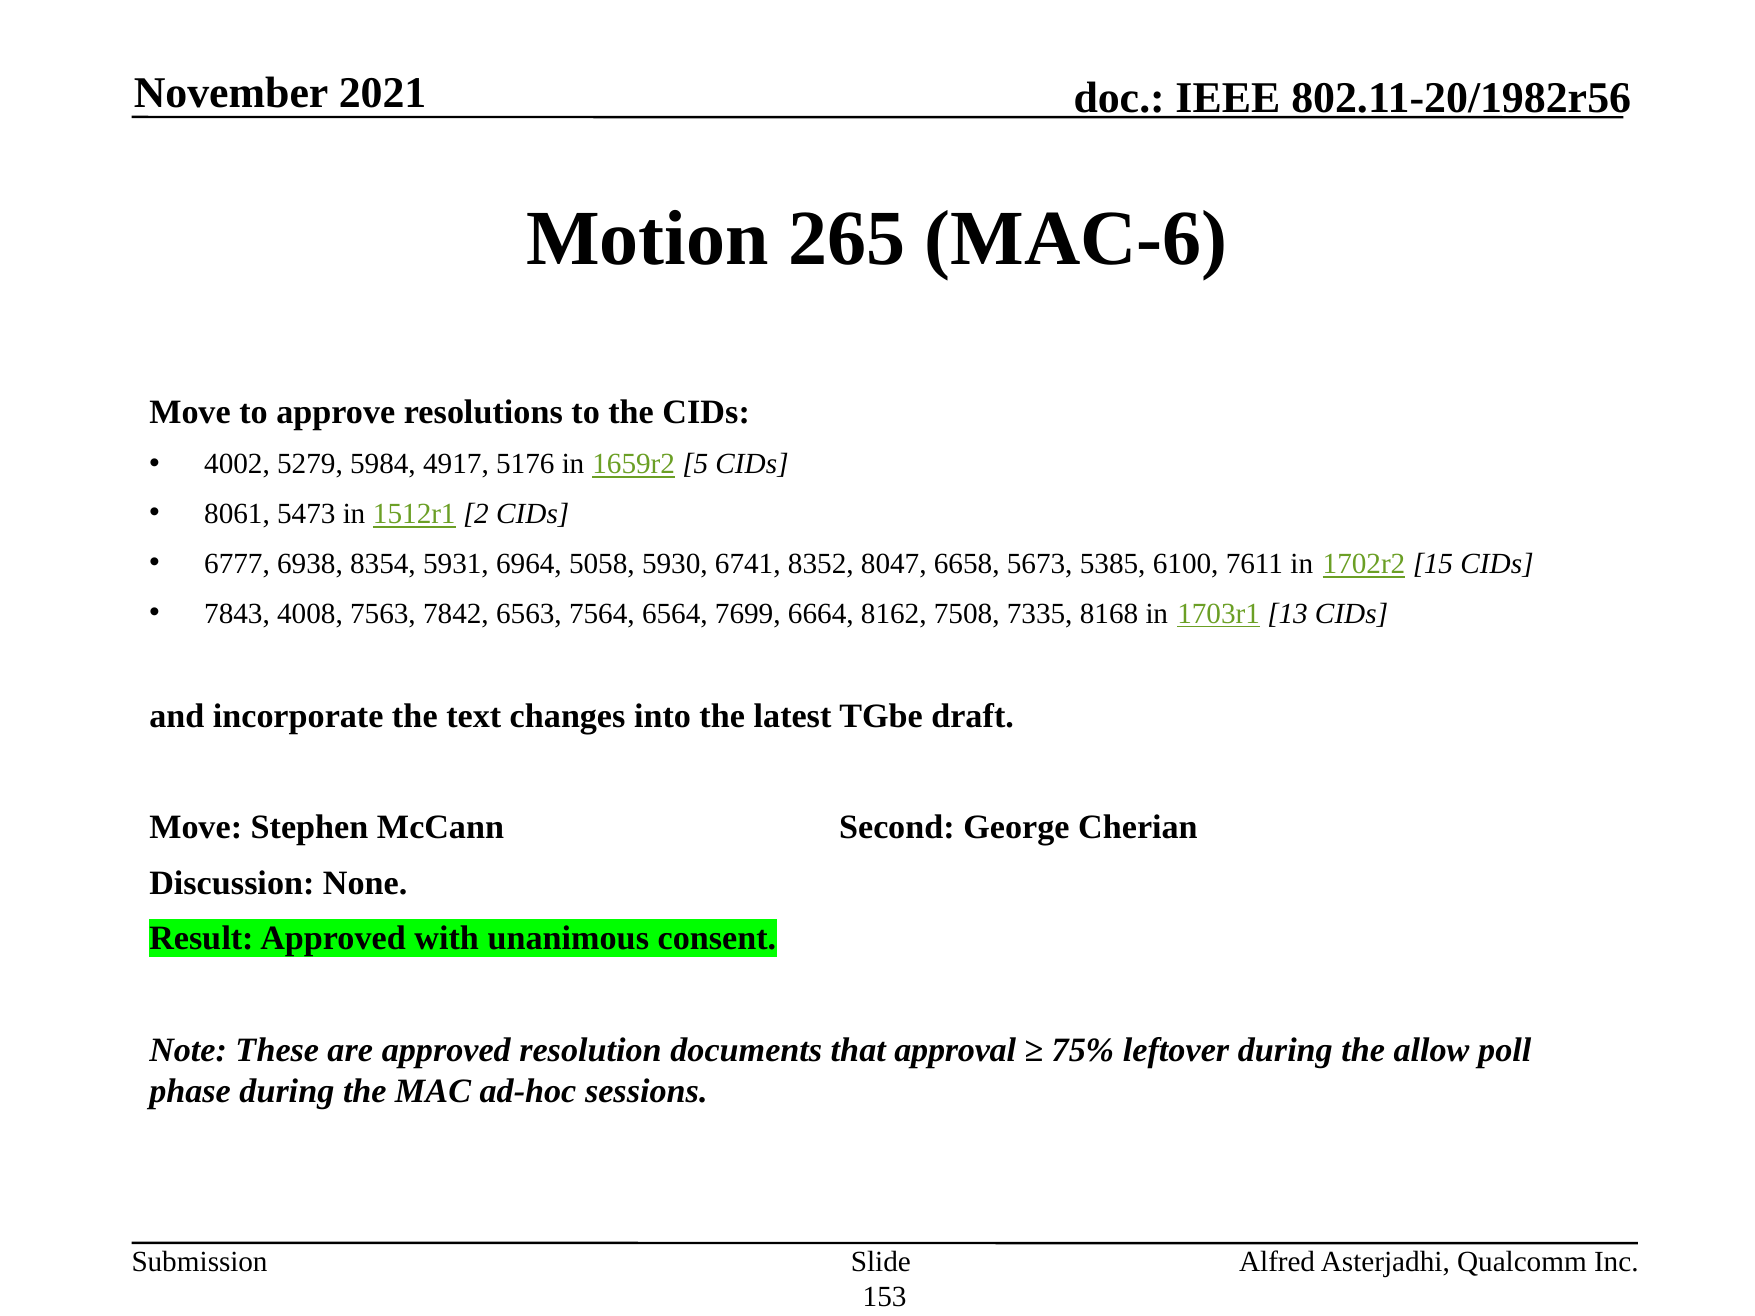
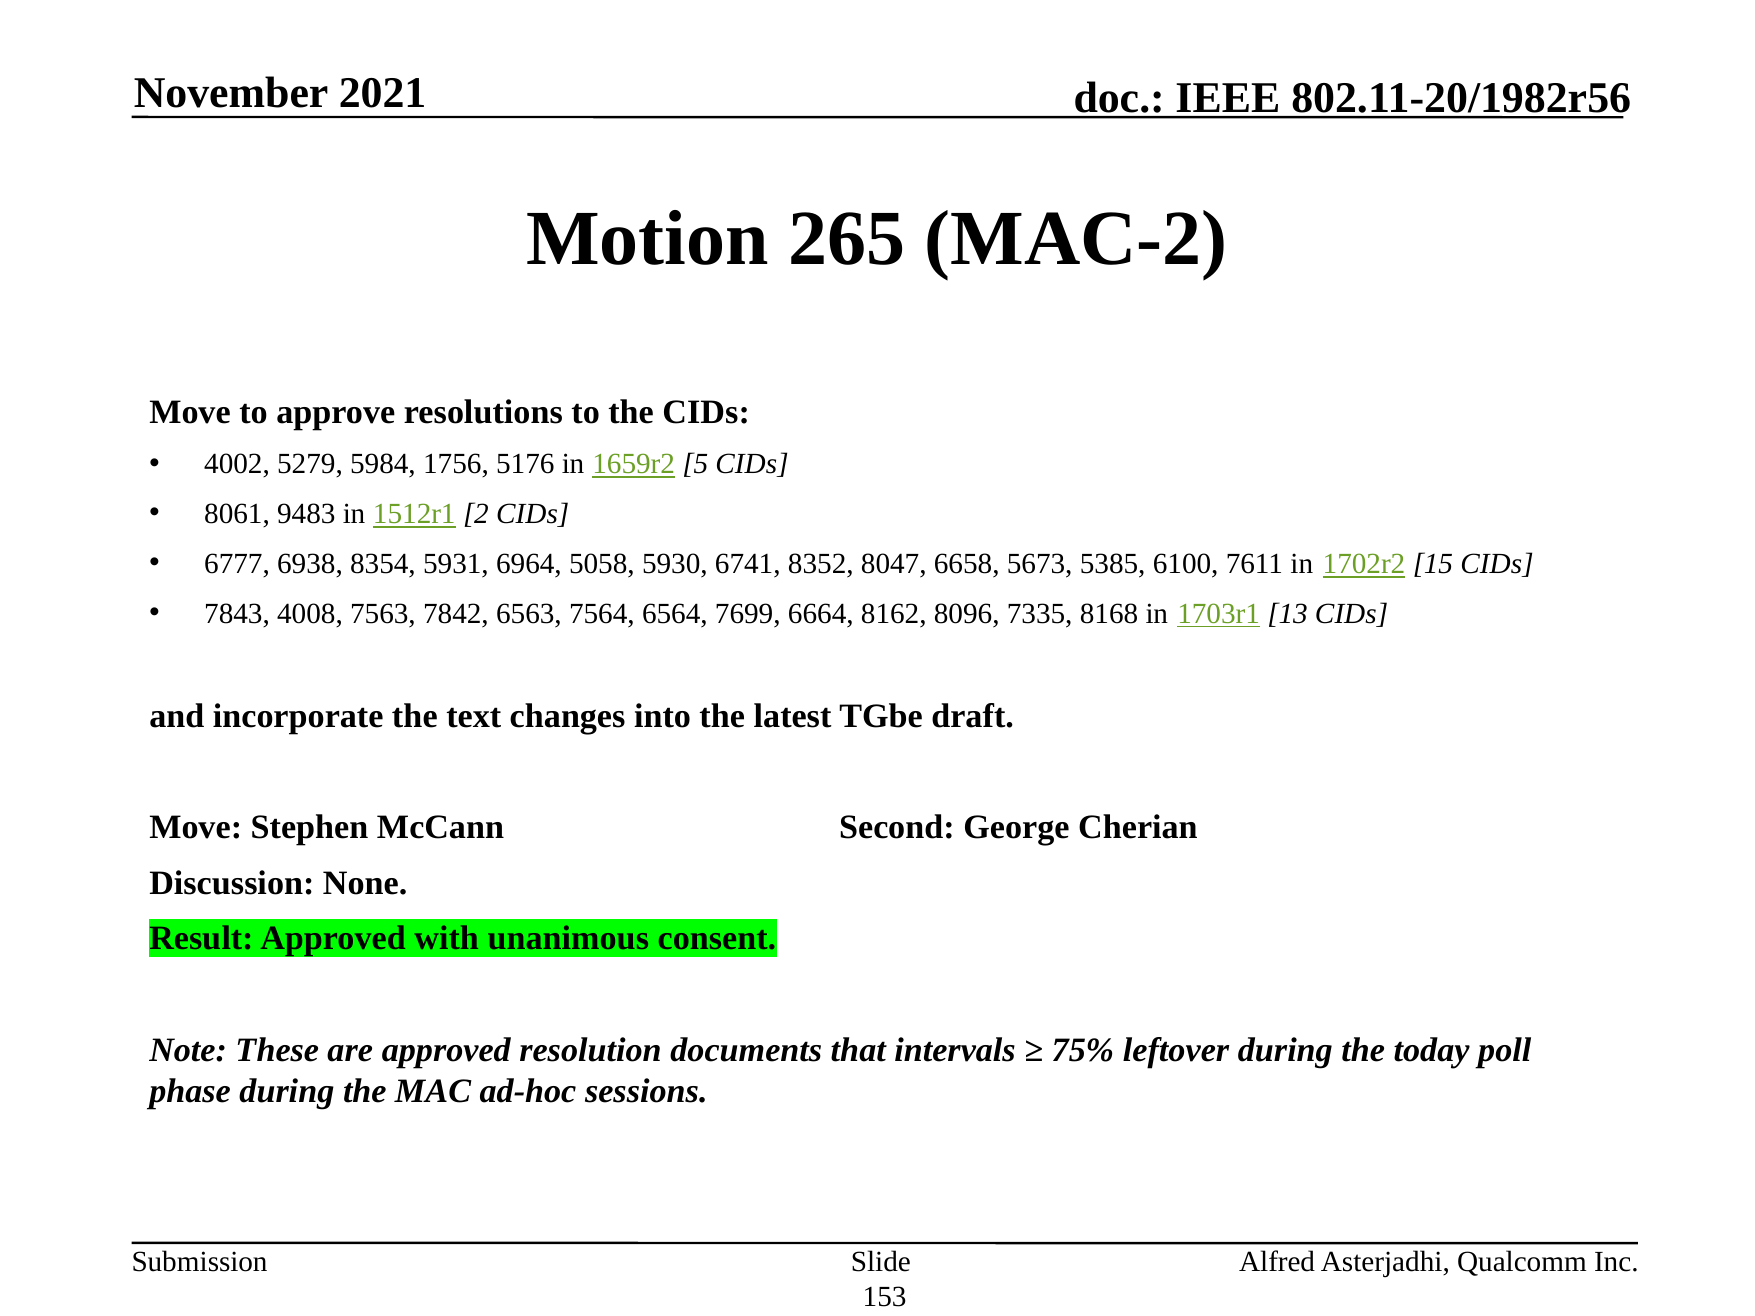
MAC-6: MAC-6 -> MAC-2
4917: 4917 -> 1756
5473: 5473 -> 9483
7508: 7508 -> 8096
approval: approval -> intervals
allow: allow -> today
